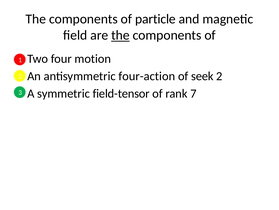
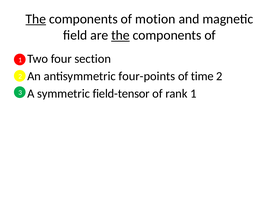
The at (36, 19) underline: none -> present
particle: particle -> motion
motion: motion -> section
four-action: four-action -> four-points
seek: seek -> time
rank 7: 7 -> 1
